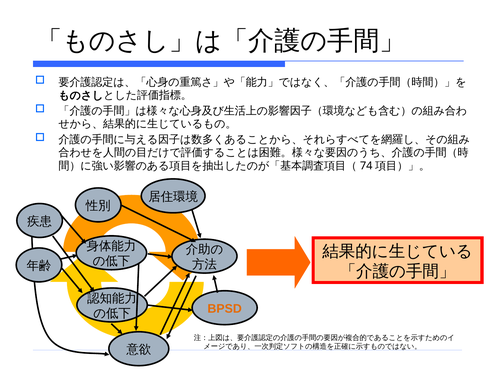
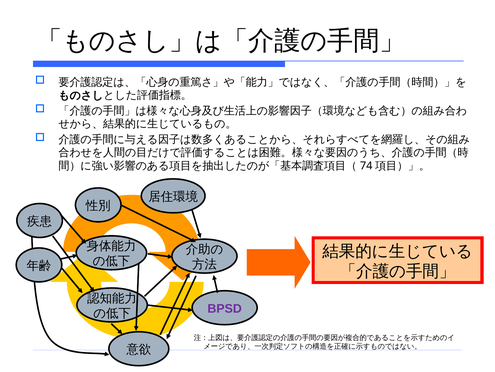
BPSD colour: orange -> purple
